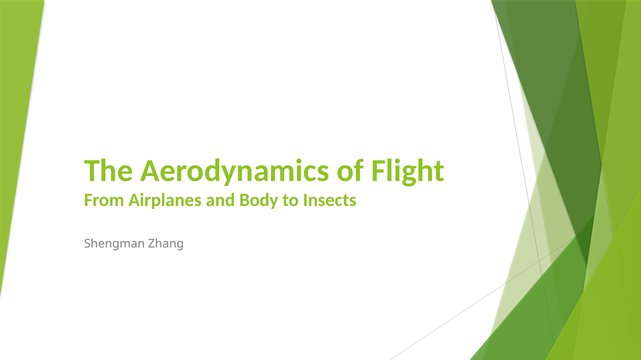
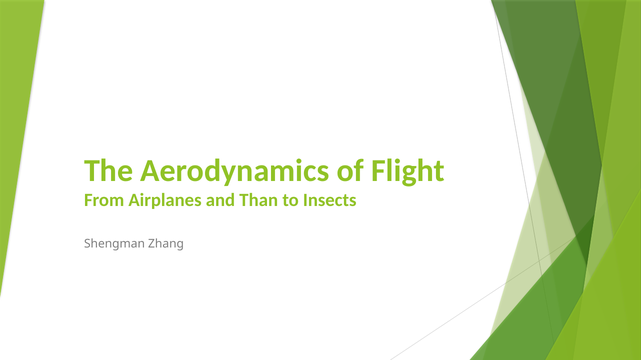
Body: Body -> Than
